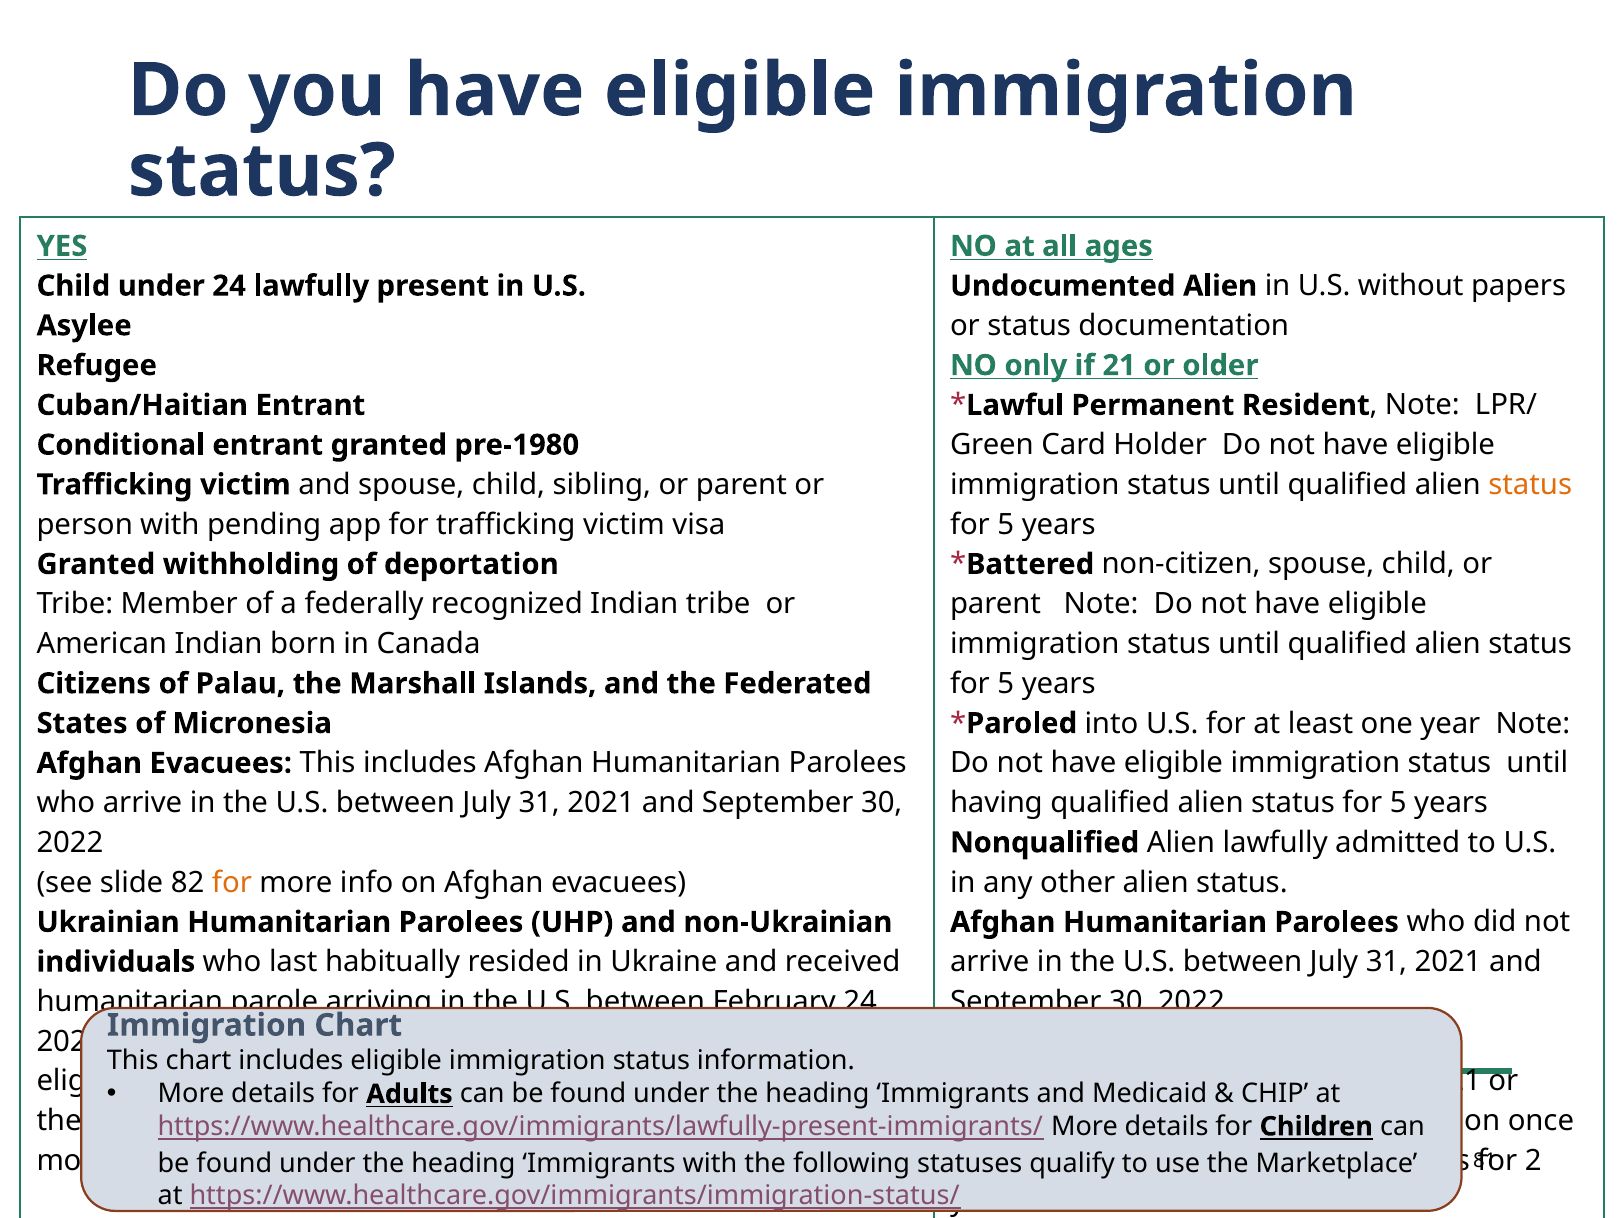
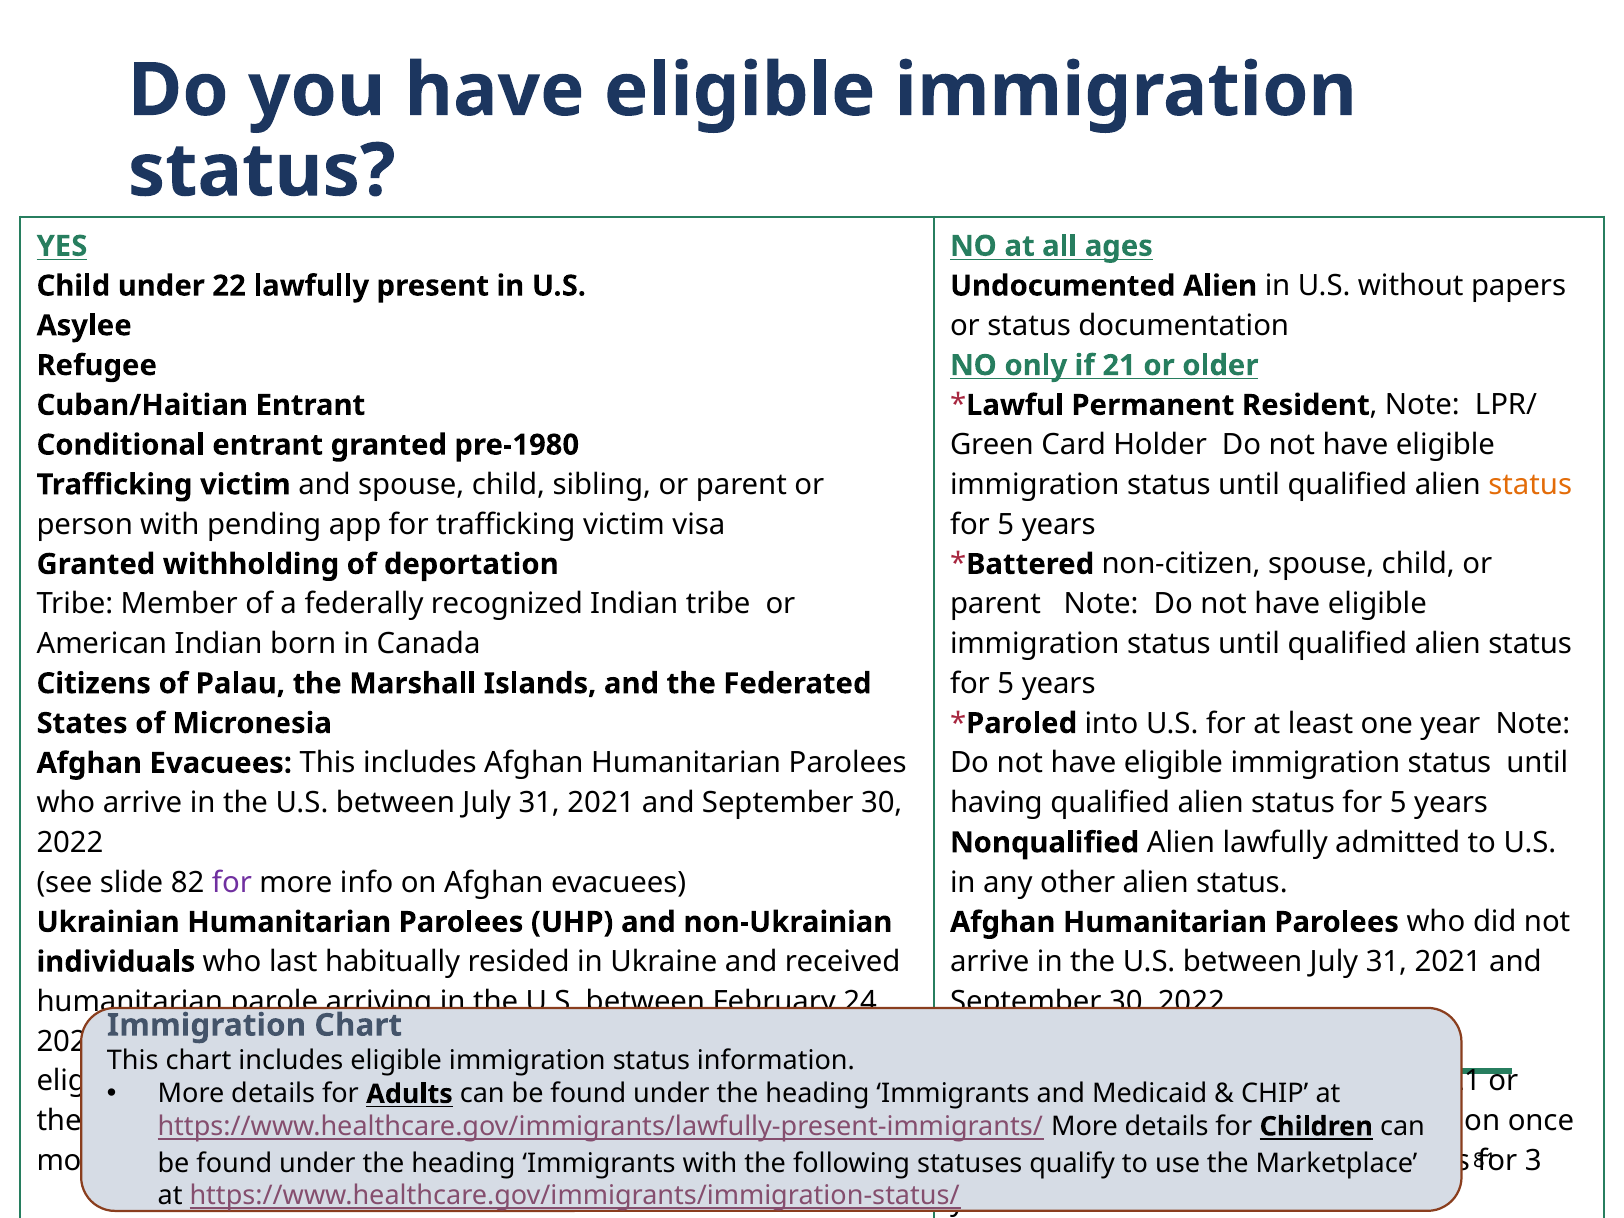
under 24: 24 -> 22
for at (232, 882) colour: orange -> purple
2: 2 -> 3
